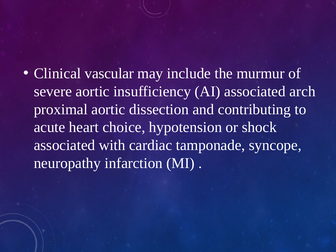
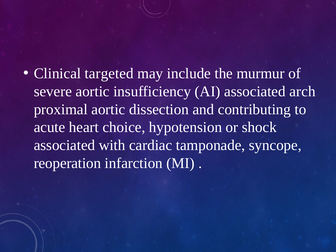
vascular: vascular -> targeted
neuropathy: neuropathy -> reoperation
